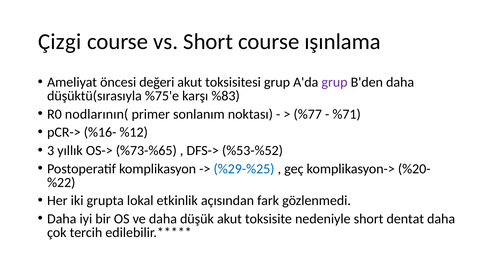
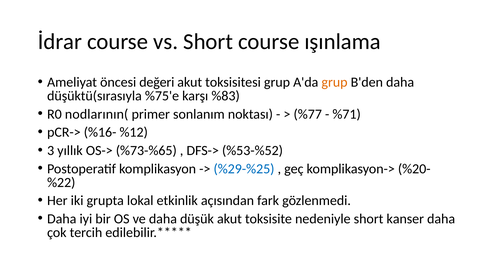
Çizgi: Çizgi -> İdrar
grup at (335, 82) colour: purple -> orange
dentat: dentat -> kanser
